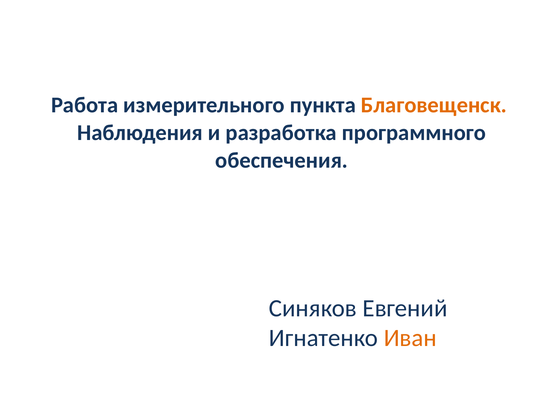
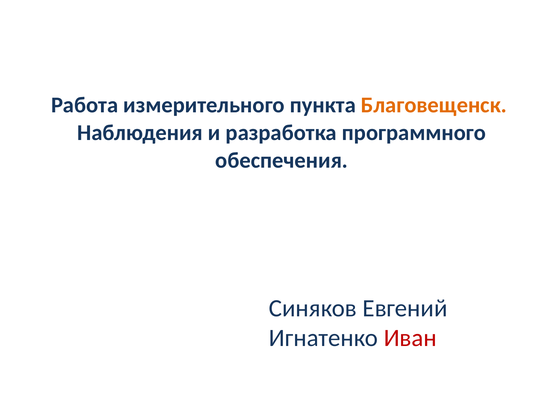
Иван colour: orange -> red
